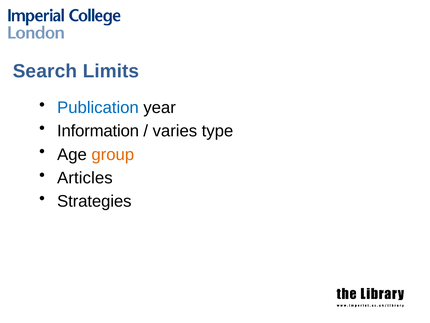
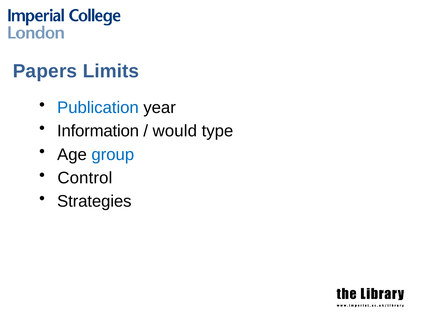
Search: Search -> Papers
varies: varies -> would
group colour: orange -> blue
Articles: Articles -> Control
